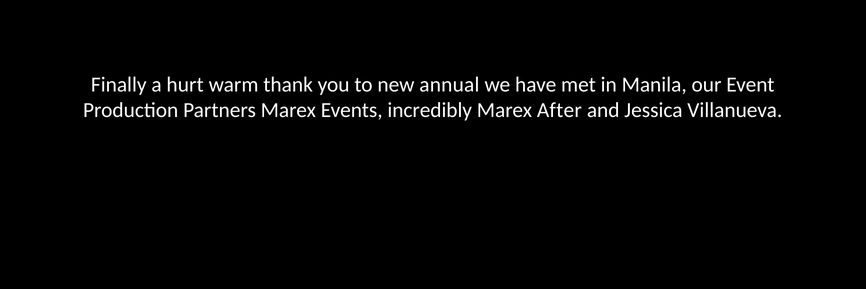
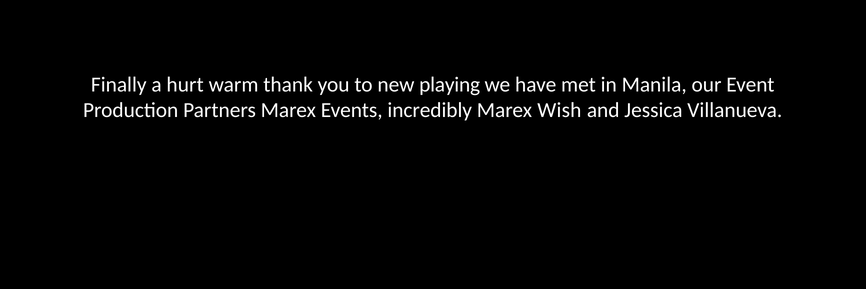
annual: annual -> playing
After: After -> Wish
